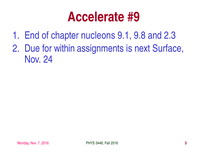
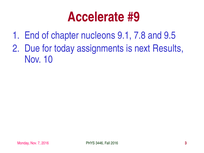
9.8: 9.8 -> 7.8
2.3: 2.3 -> 9.5
within: within -> today
Surface: Surface -> Results
24: 24 -> 10
